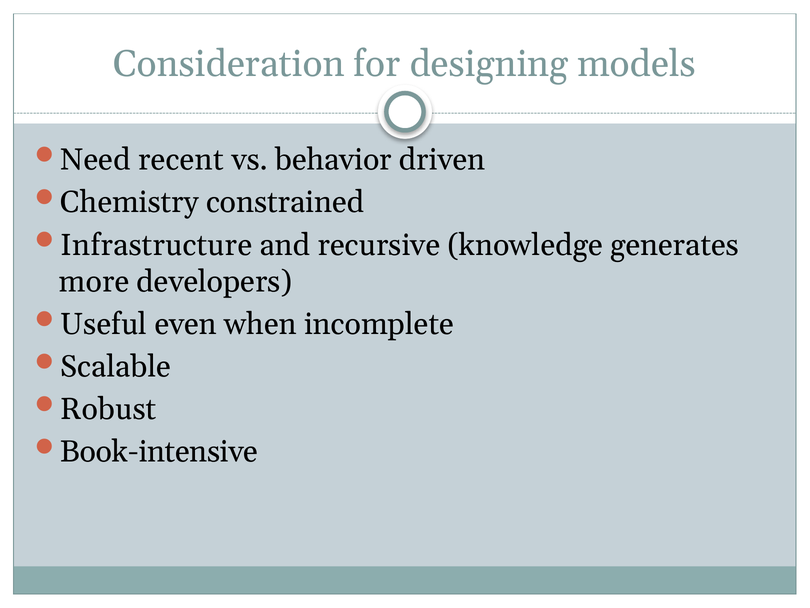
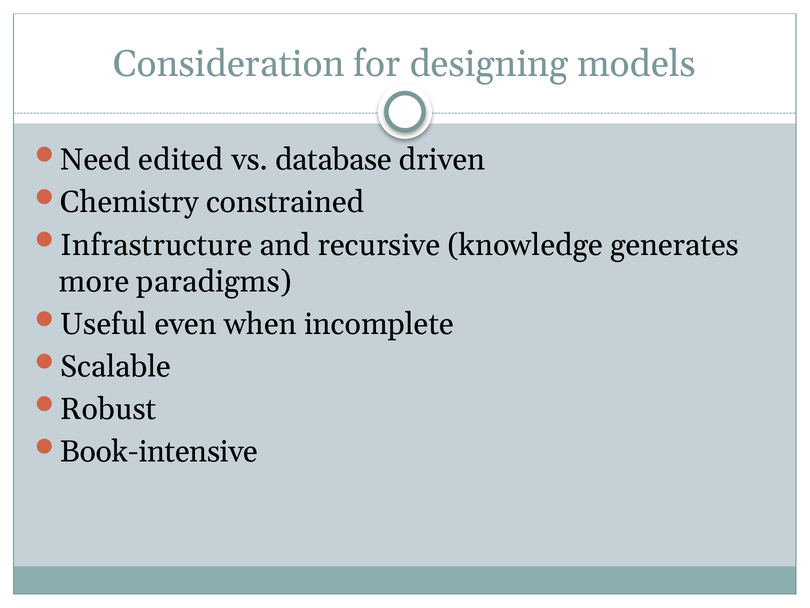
recent: recent -> edited
behavior: behavior -> database
developers: developers -> paradigms
